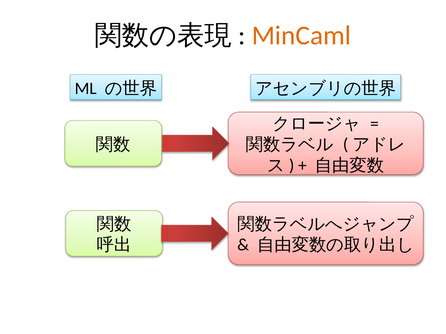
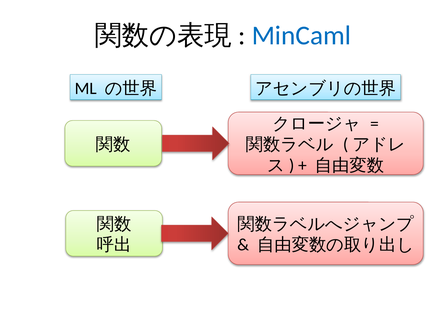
MinCaml colour: orange -> blue
